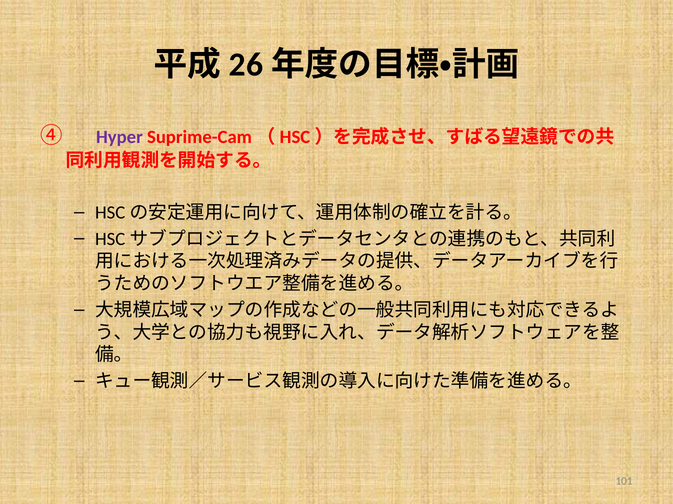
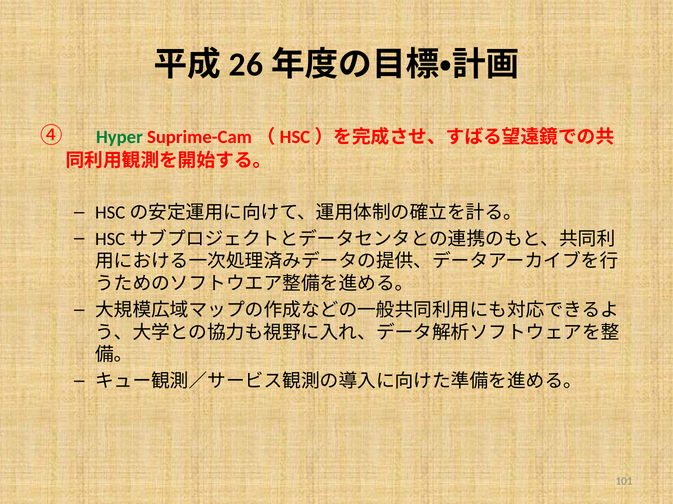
Hyper colour: purple -> green
